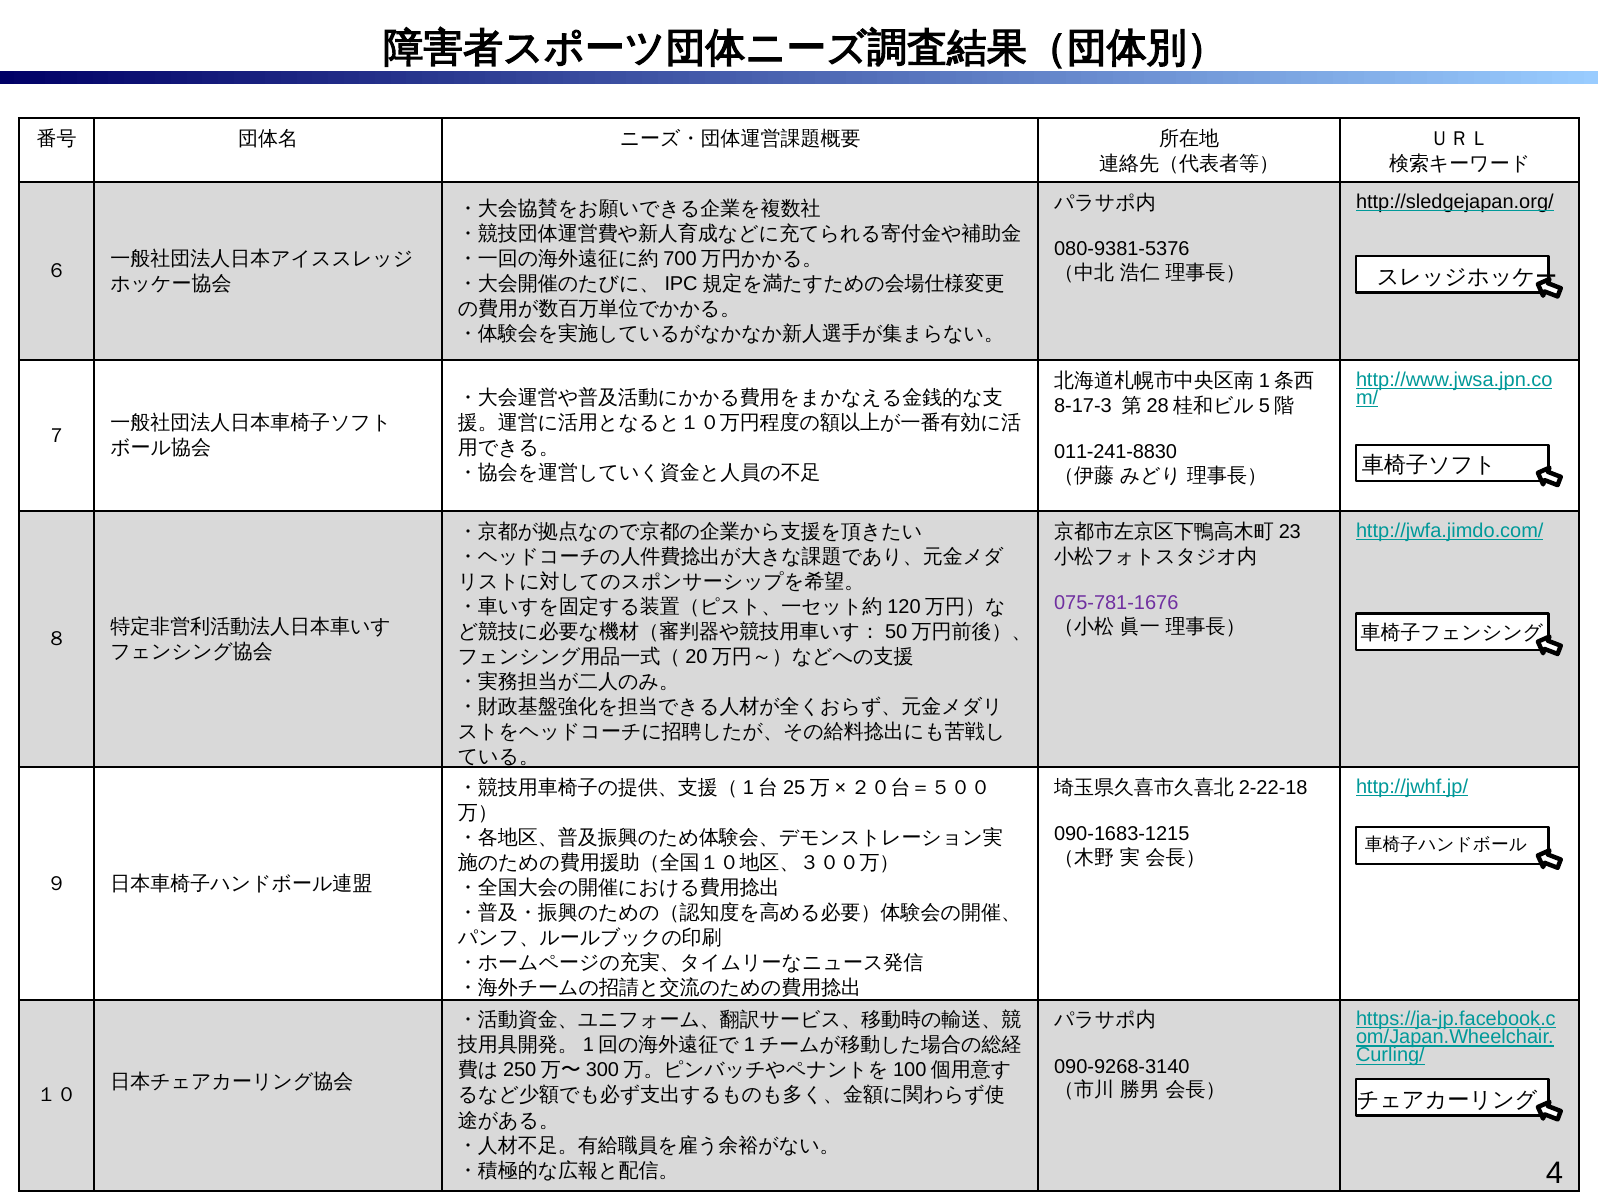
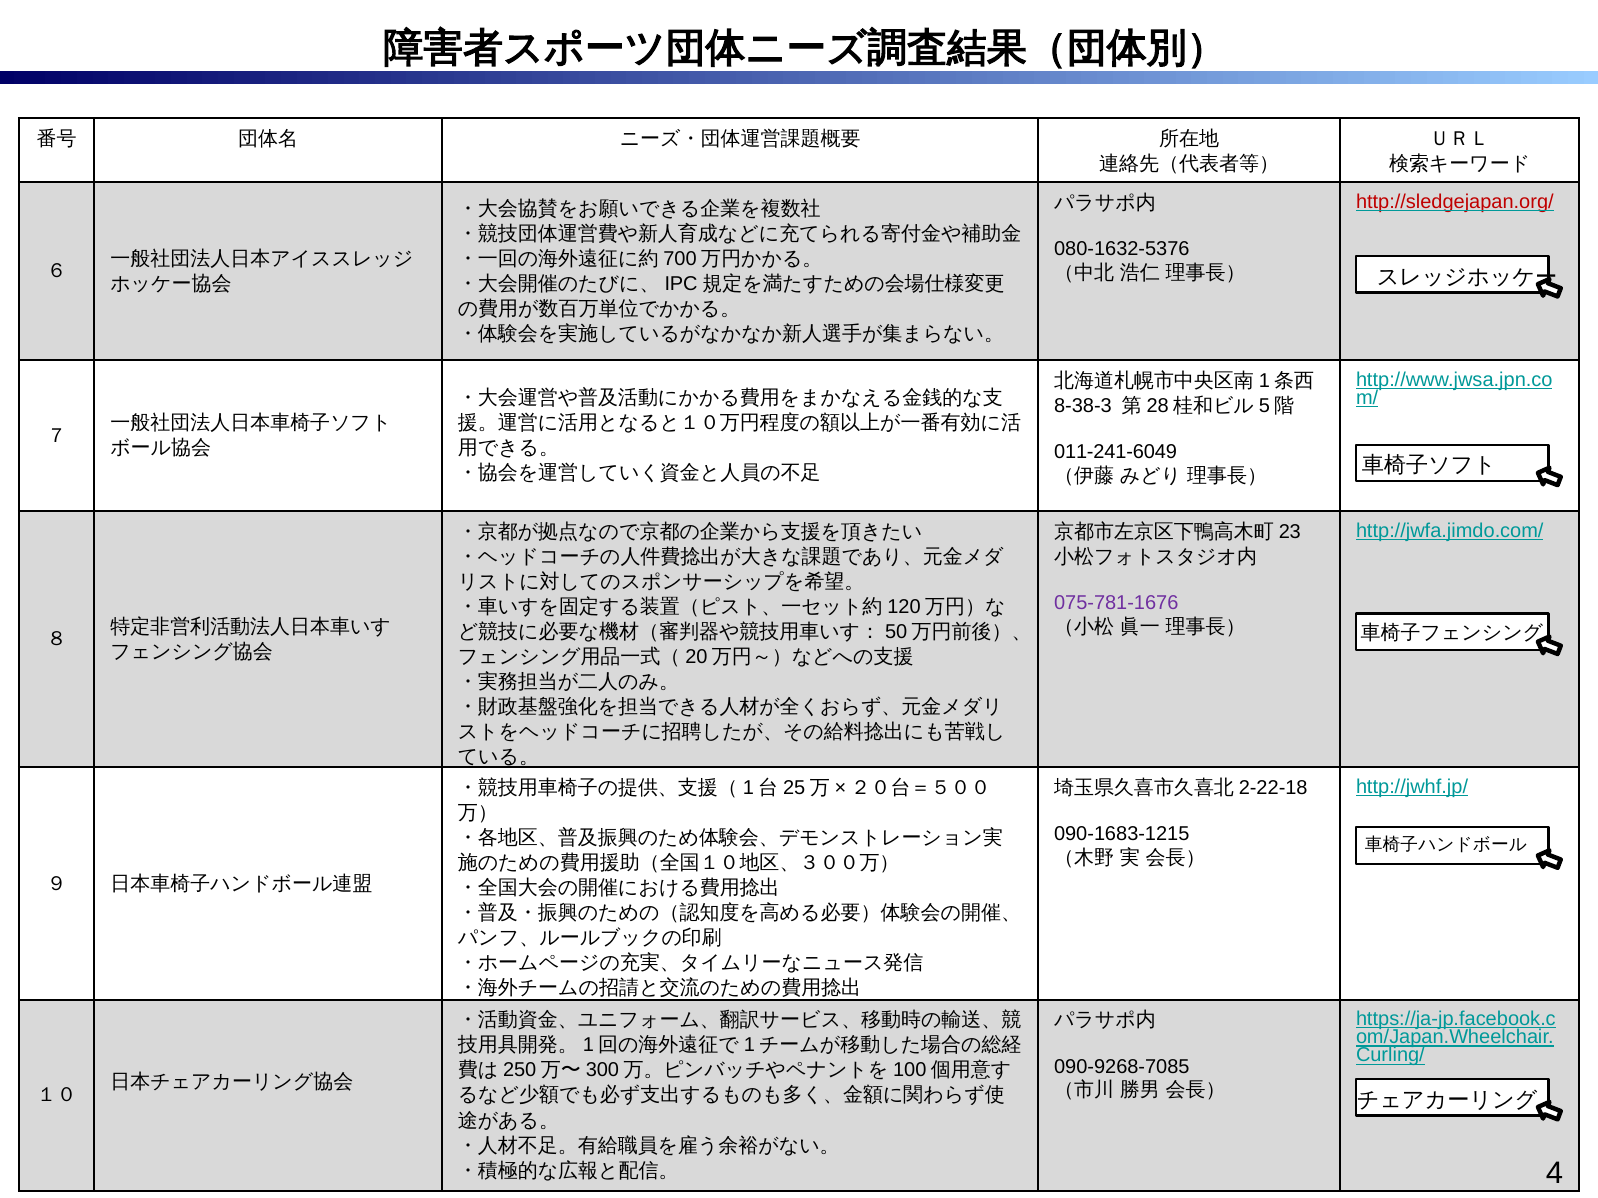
http://sledgejapan.org/ colour: black -> red
080-9381-5376: 080-9381-5376 -> 080-1632-5376
8-17-3: 8-17-3 -> 8-38-3
011-241-8830: 011-241-8830 -> 011-241-6049
090-9268-3140: 090-9268-3140 -> 090-9268-7085
